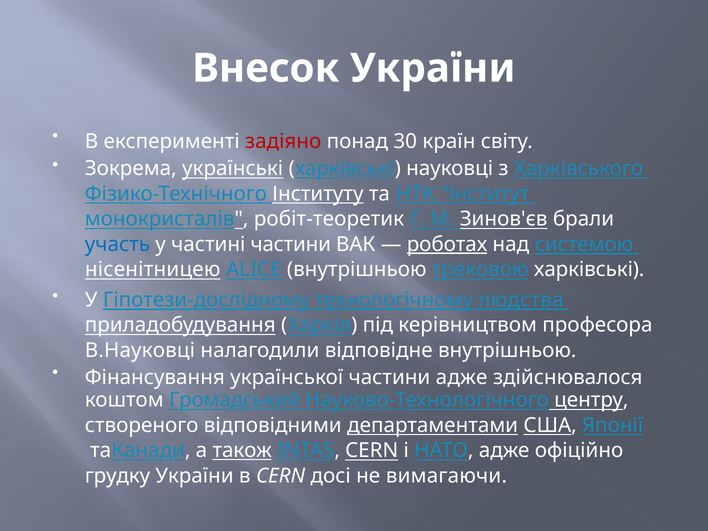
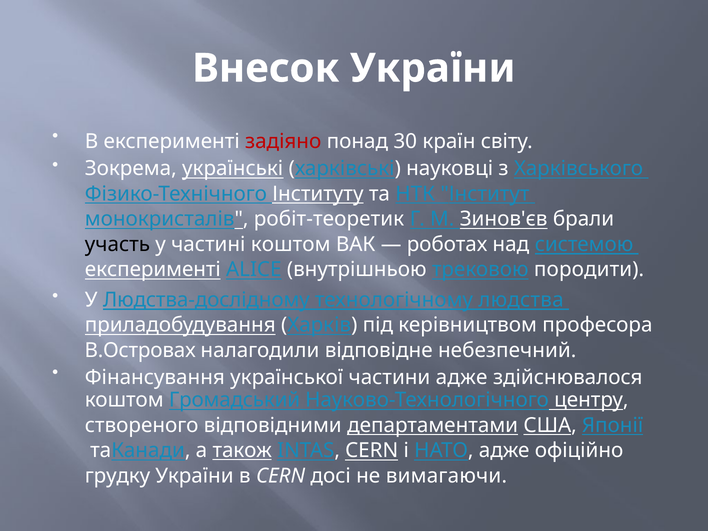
участь colour: blue -> black
частині частини: частини -> коштом
роботах underline: present -> none
нісенітницею at (153, 270): нісенітницею -> експерименті
трековою харківські: харківські -> породити
Гіпотези-дослідному: Гіпотези-дослідному -> Людства-дослідному
В.Науковці: В.Науковці -> В.Островах
відповідне внутрішньою: внутрішньою -> небезпечний
